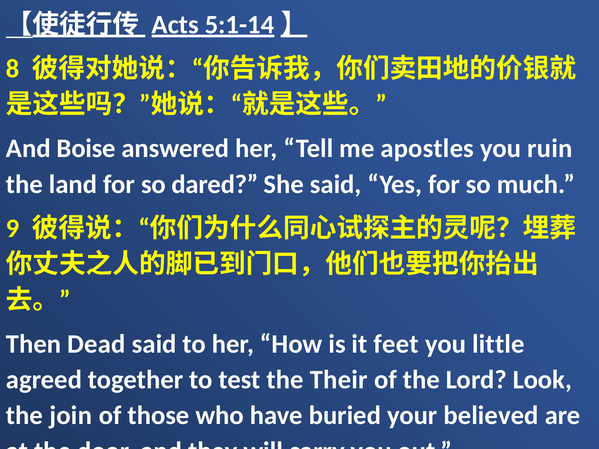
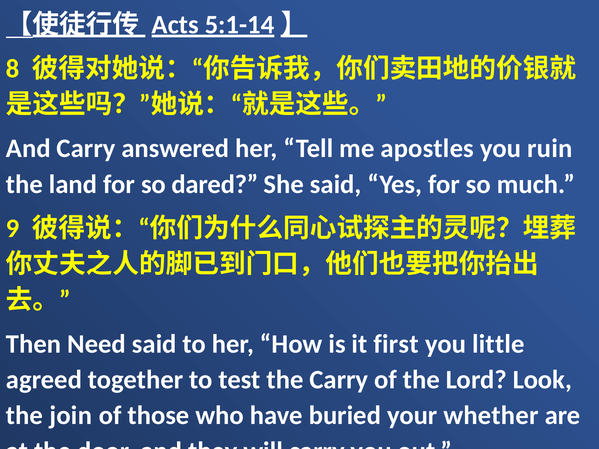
And Boise: Boise -> Carry
Dead: Dead -> Need
feet: feet -> first
the Their: Their -> Carry
believed: believed -> whether
